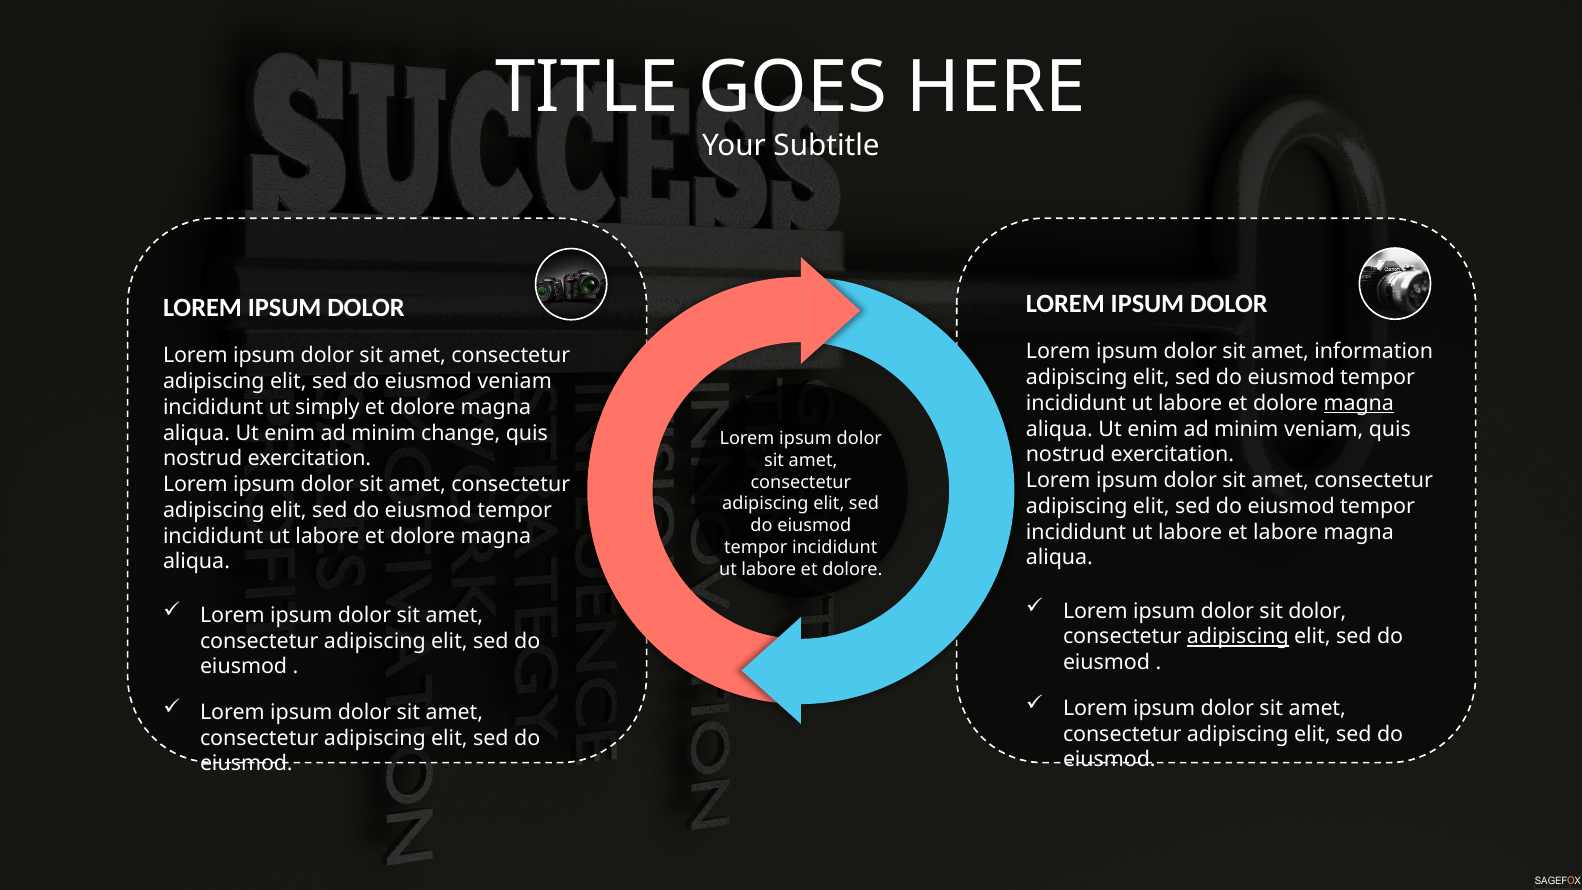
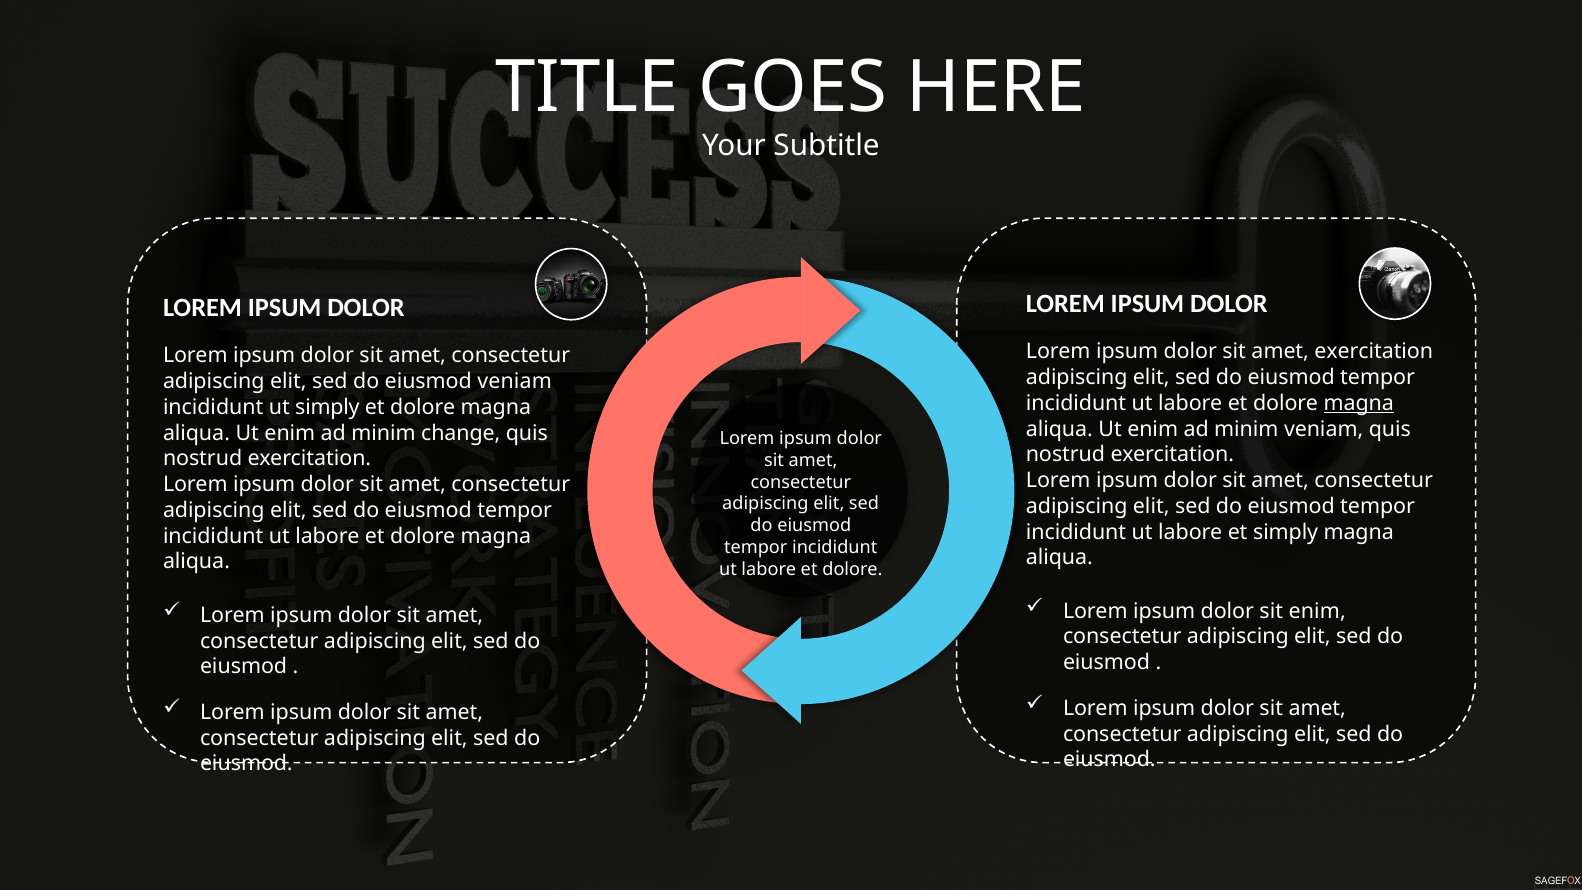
amet information: information -> exercitation
et labore: labore -> simply
sit dolor: dolor -> enim
adipiscing at (1238, 637) underline: present -> none
